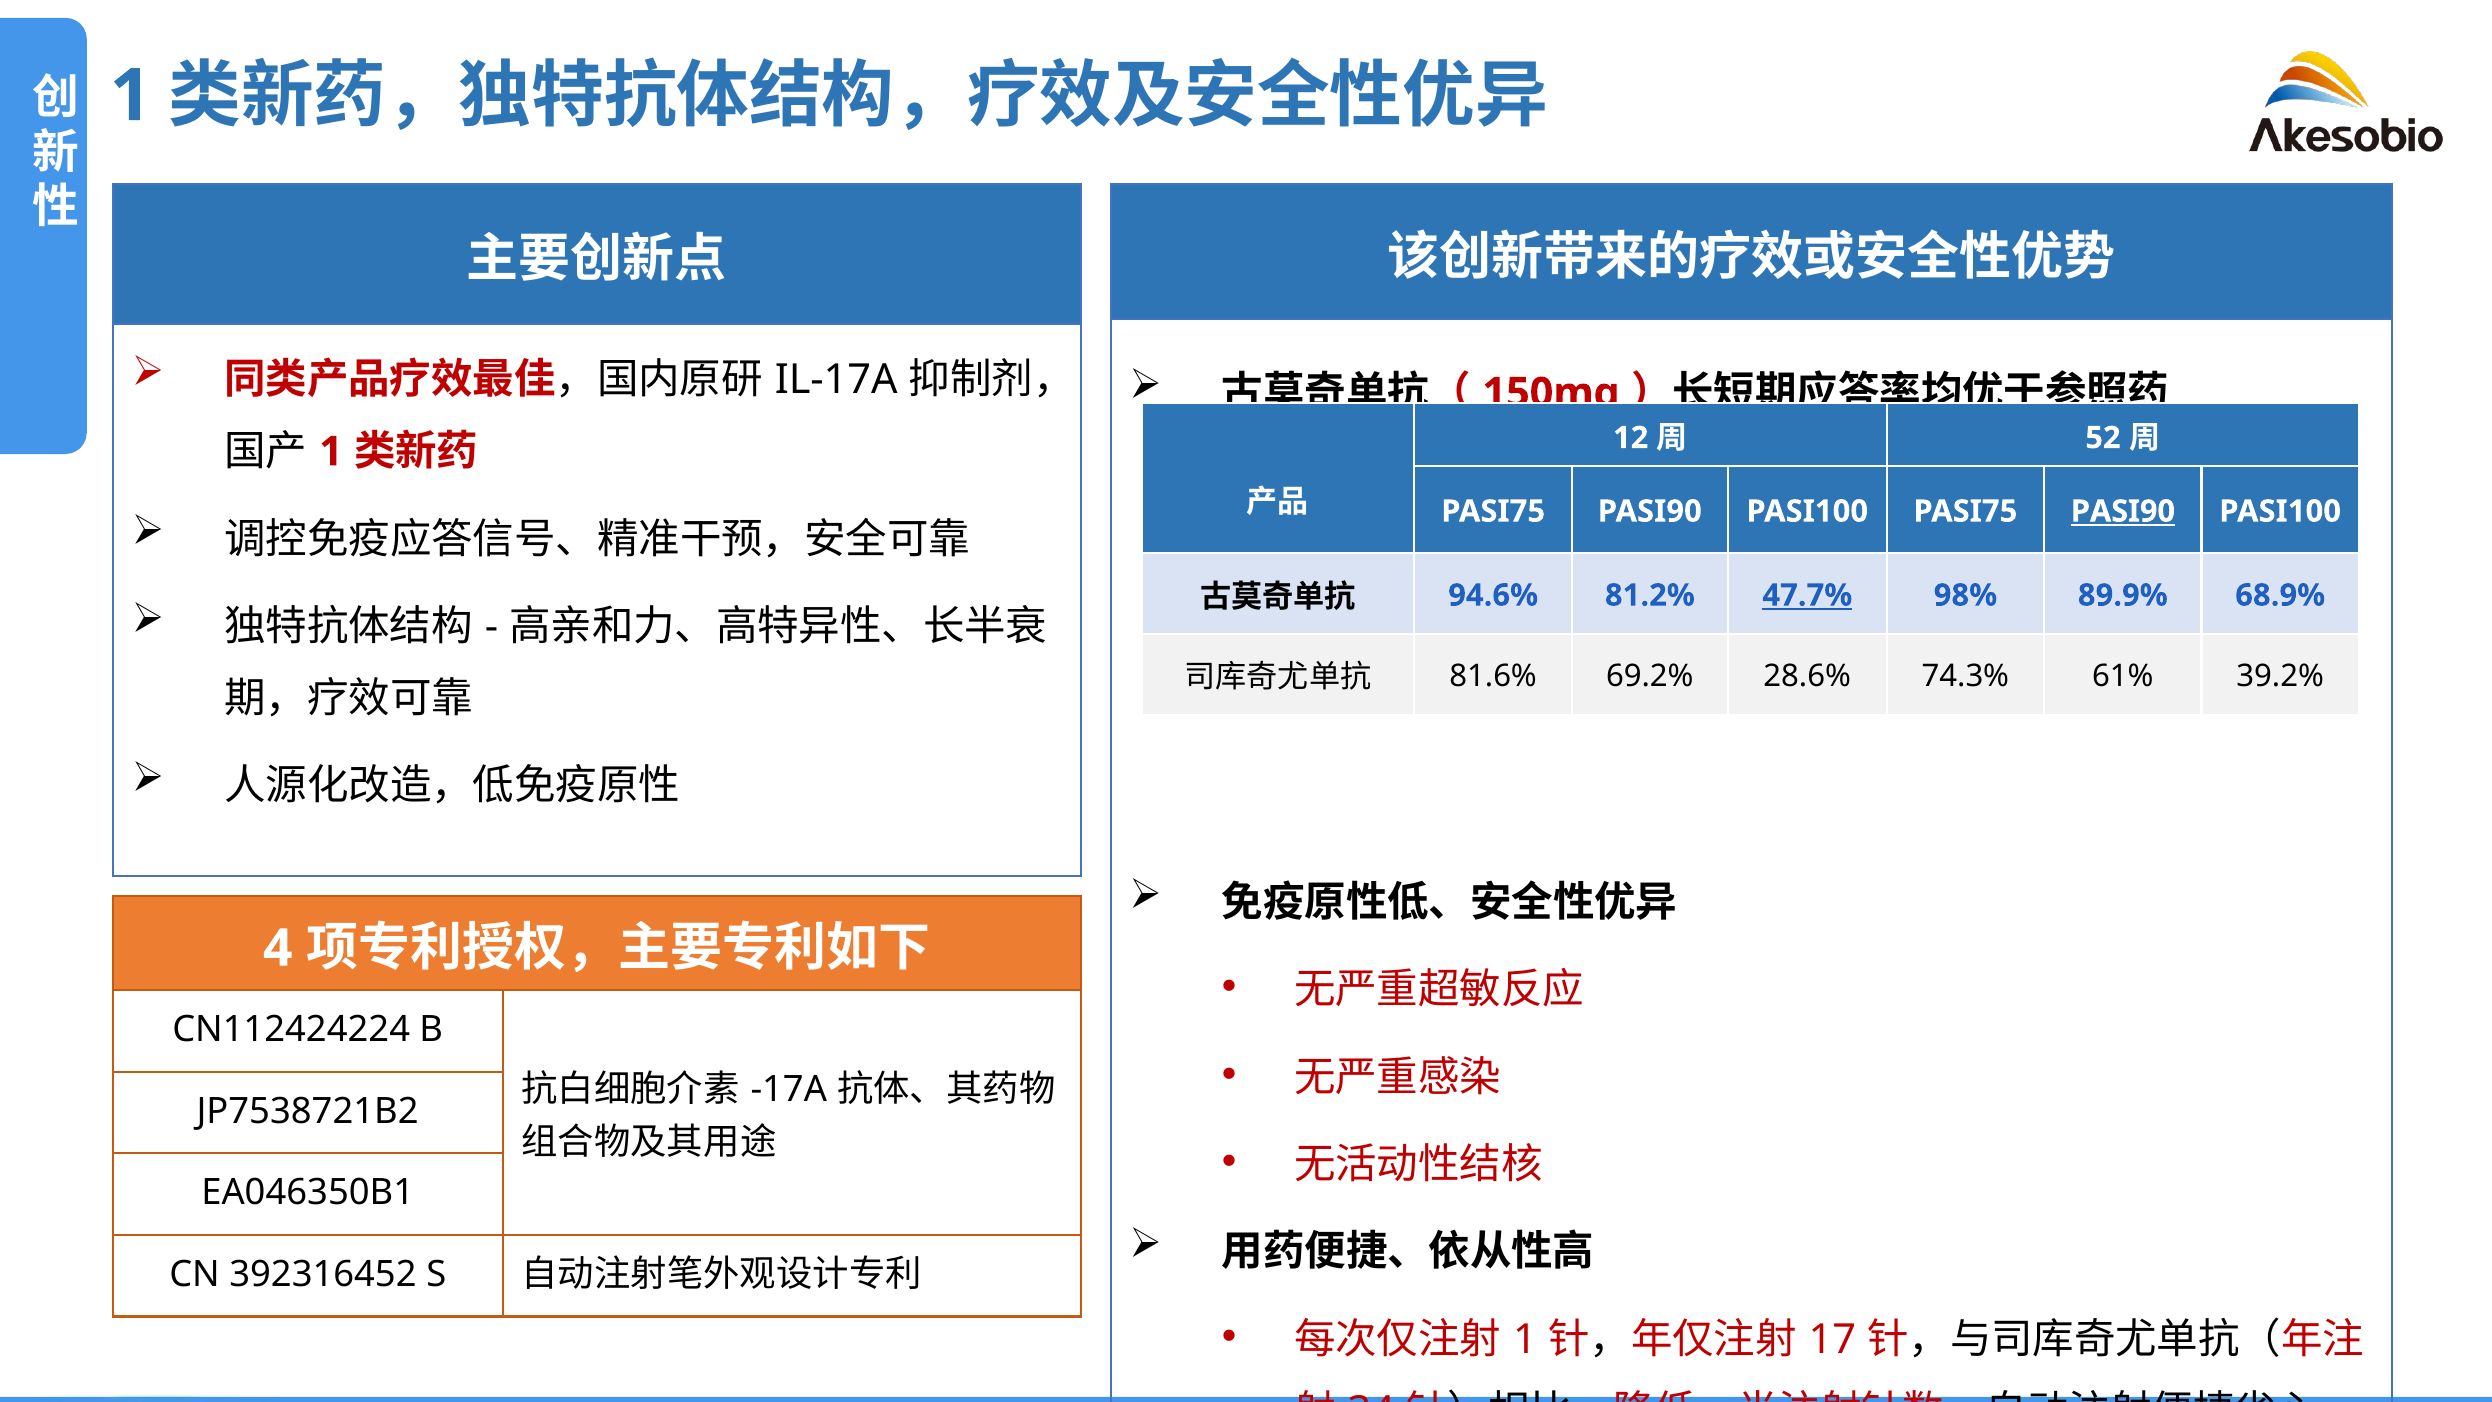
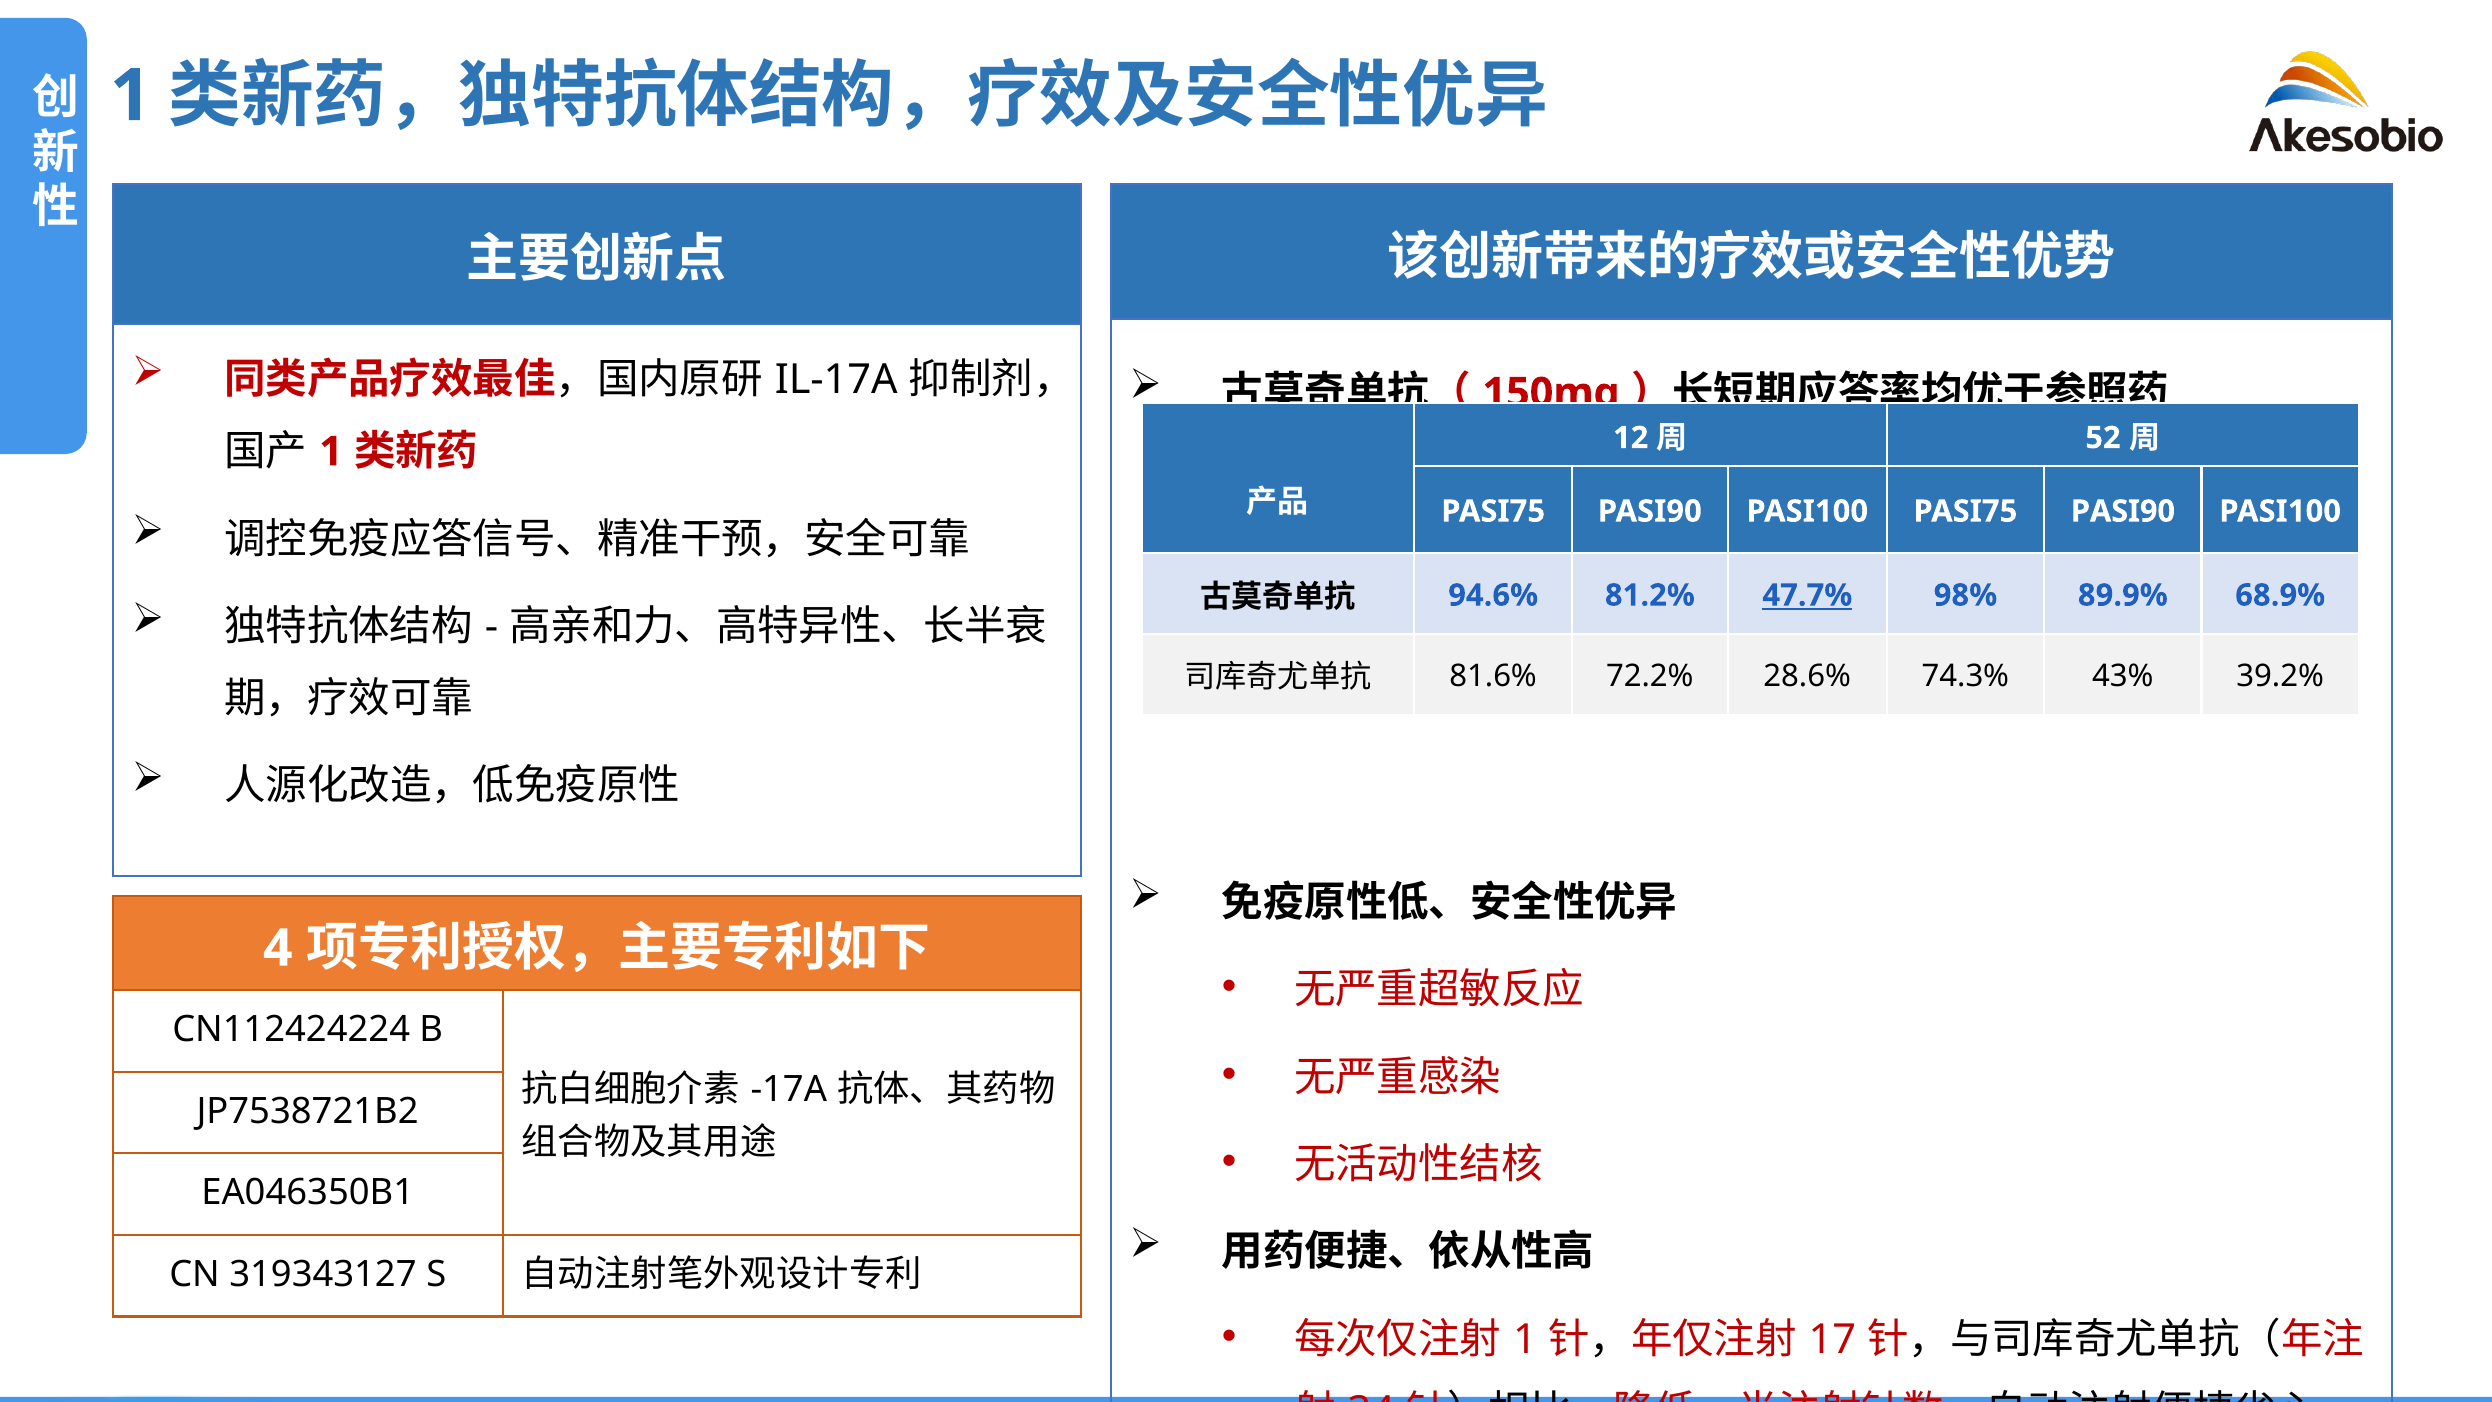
PASI90 at (2123, 511) underline: present -> none
69.2%: 69.2% -> 72.2%
61%: 61% -> 43%
392316452: 392316452 -> 319343127
